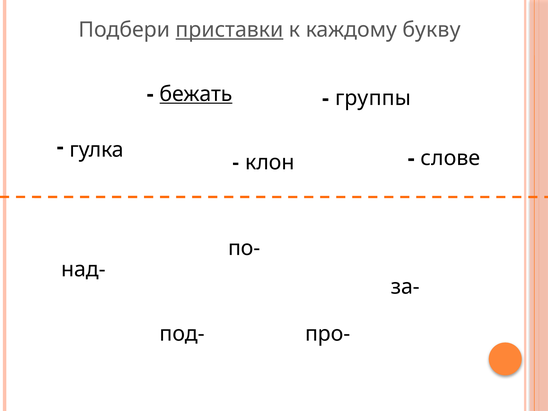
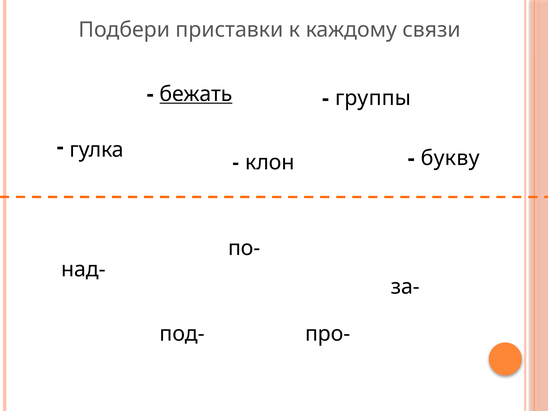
приставки underline: present -> none
букву: букву -> связи
слове: слове -> букву
